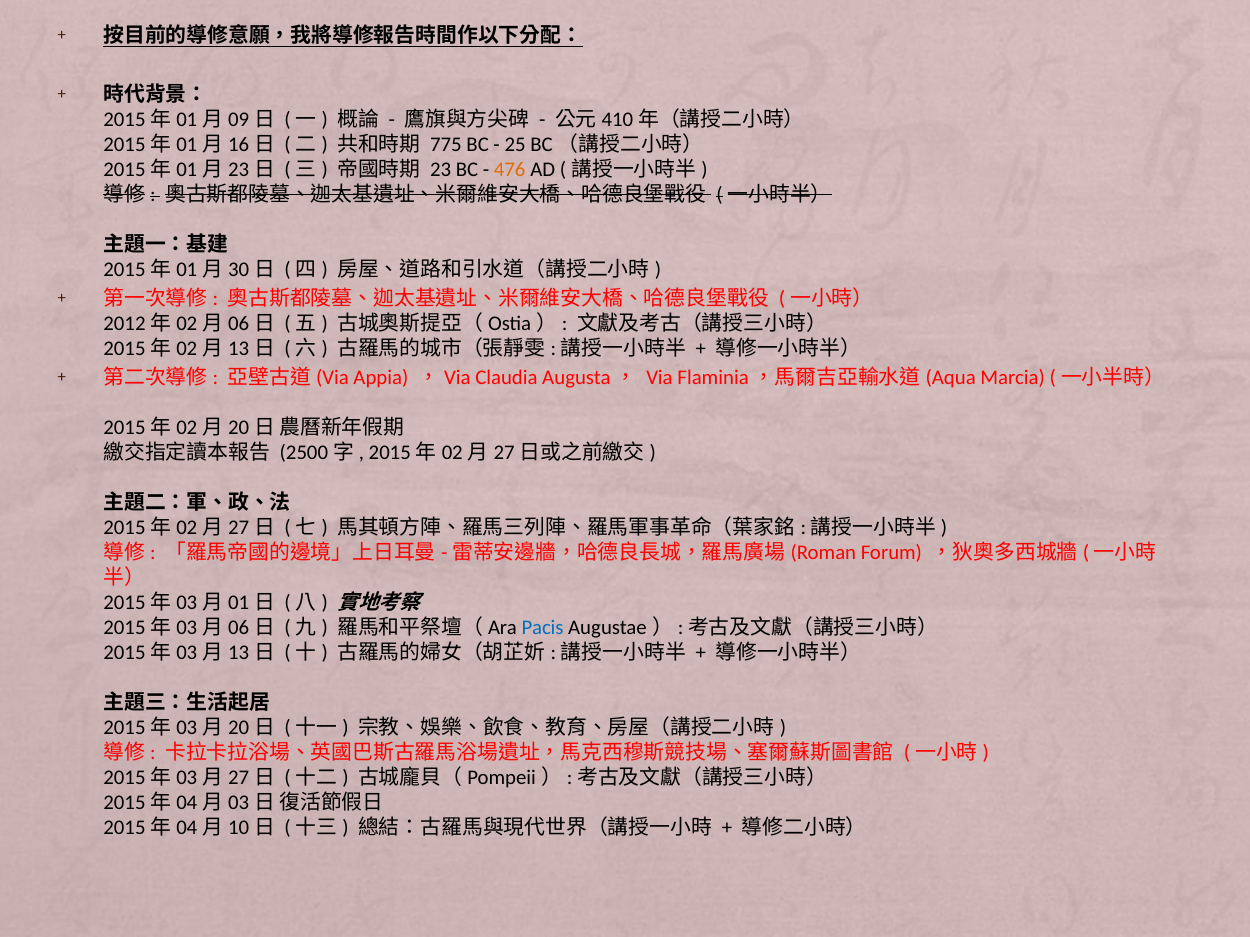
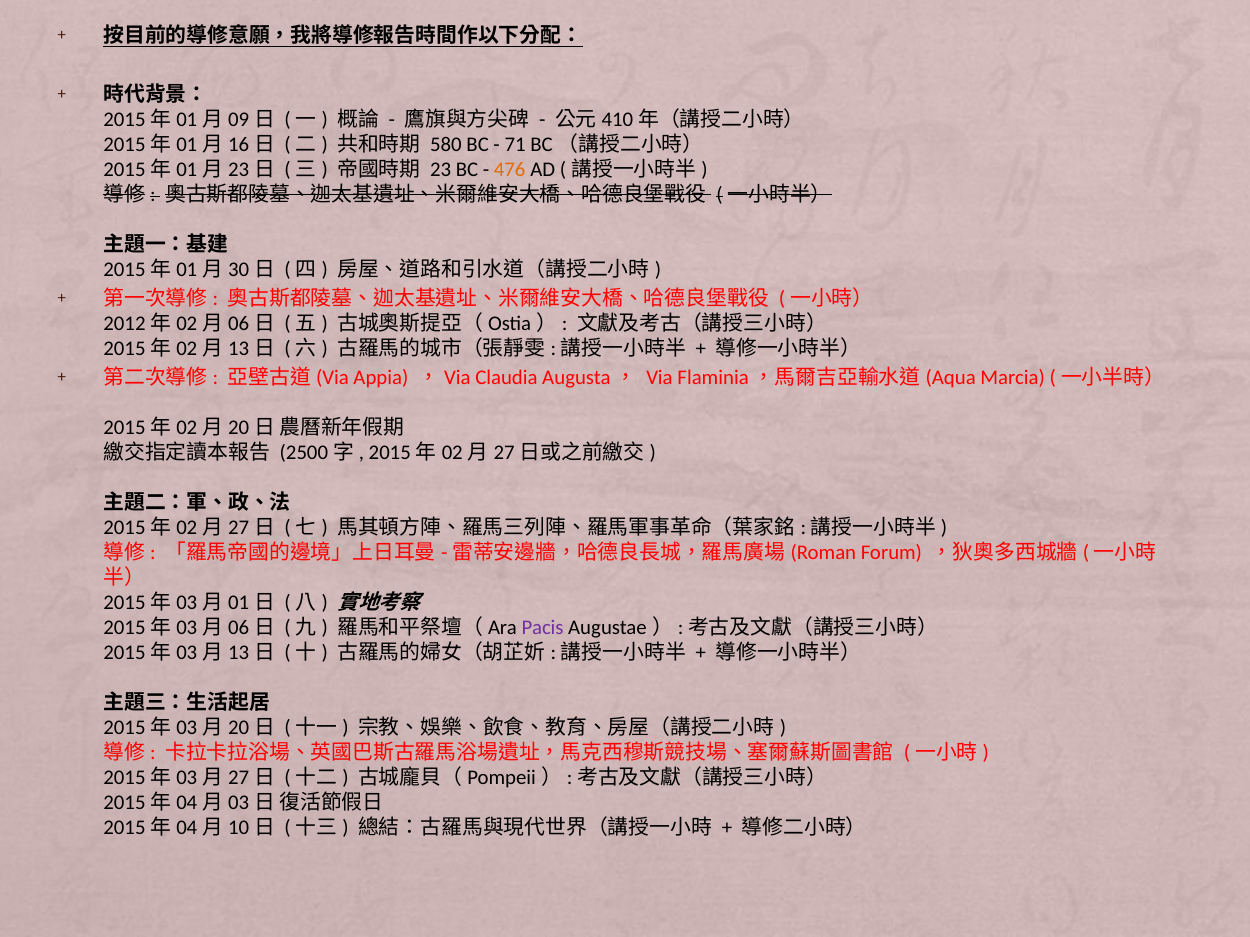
775: 775 -> 580
25: 25 -> 71
Pacis colour: blue -> purple
